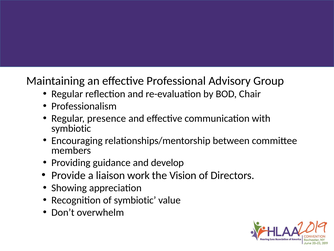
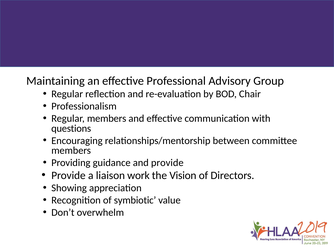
Regular presence: presence -> members
symbiotic at (71, 128): symbiotic -> questions
and develop: develop -> provide
